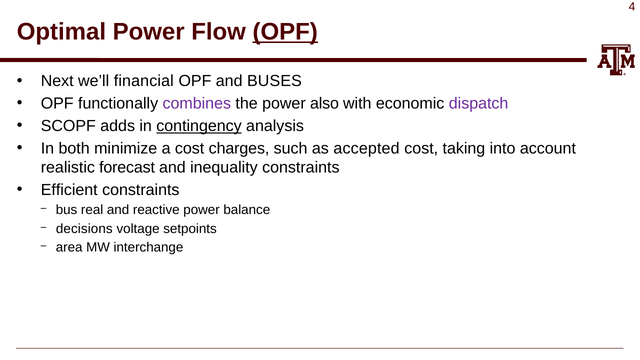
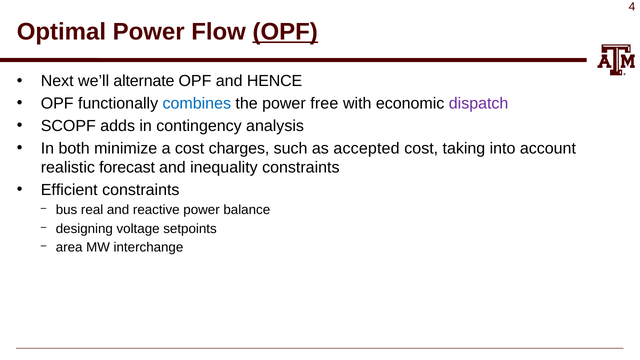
financial: financial -> alternate
BUSES: BUSES -> HENCE
combines colour: purple -> blue
also: also -> free
contingency underline: present -> none
decisions: decisions -> designing
